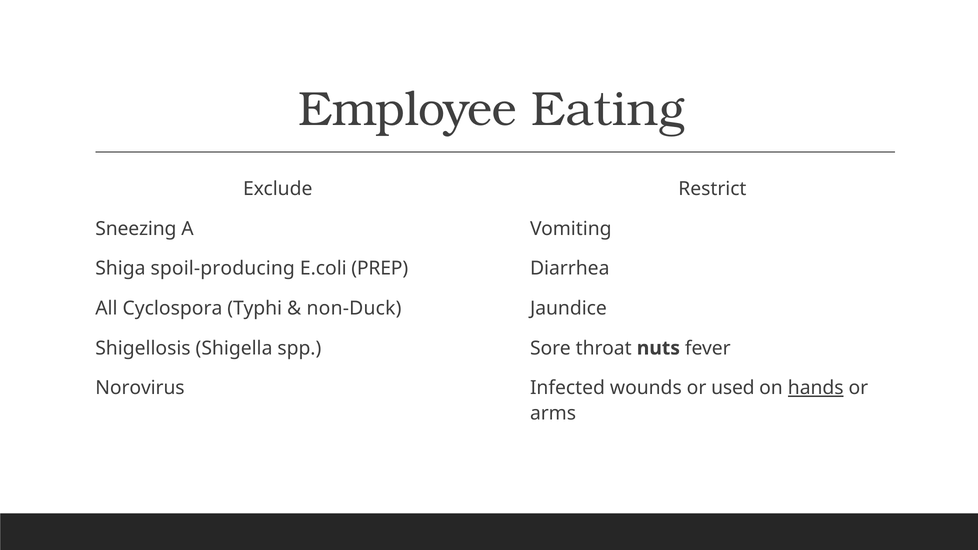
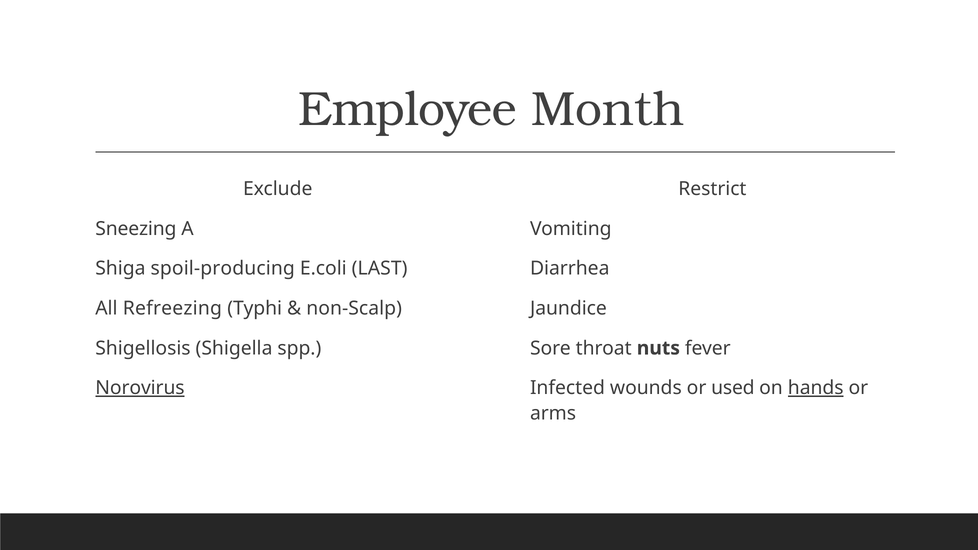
Eating: Eating -> Month
PREP: PREP -> LAST
Cyclospora: Cyclospora -> Refreezing
non-Duck: non-Duck -> non-Scalp
Norovirus underline: none -> present
